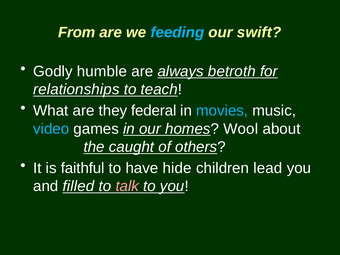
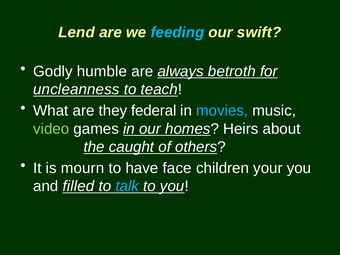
From: From -> Lend
relationships: relationships -> uncleanness
video colour: light blue -> light green
Wool: Wool -> Heirs
faithful: faithful -> mourn
hide: hide -> face
lead: lead -> your
talk colour: pink -> light blue
